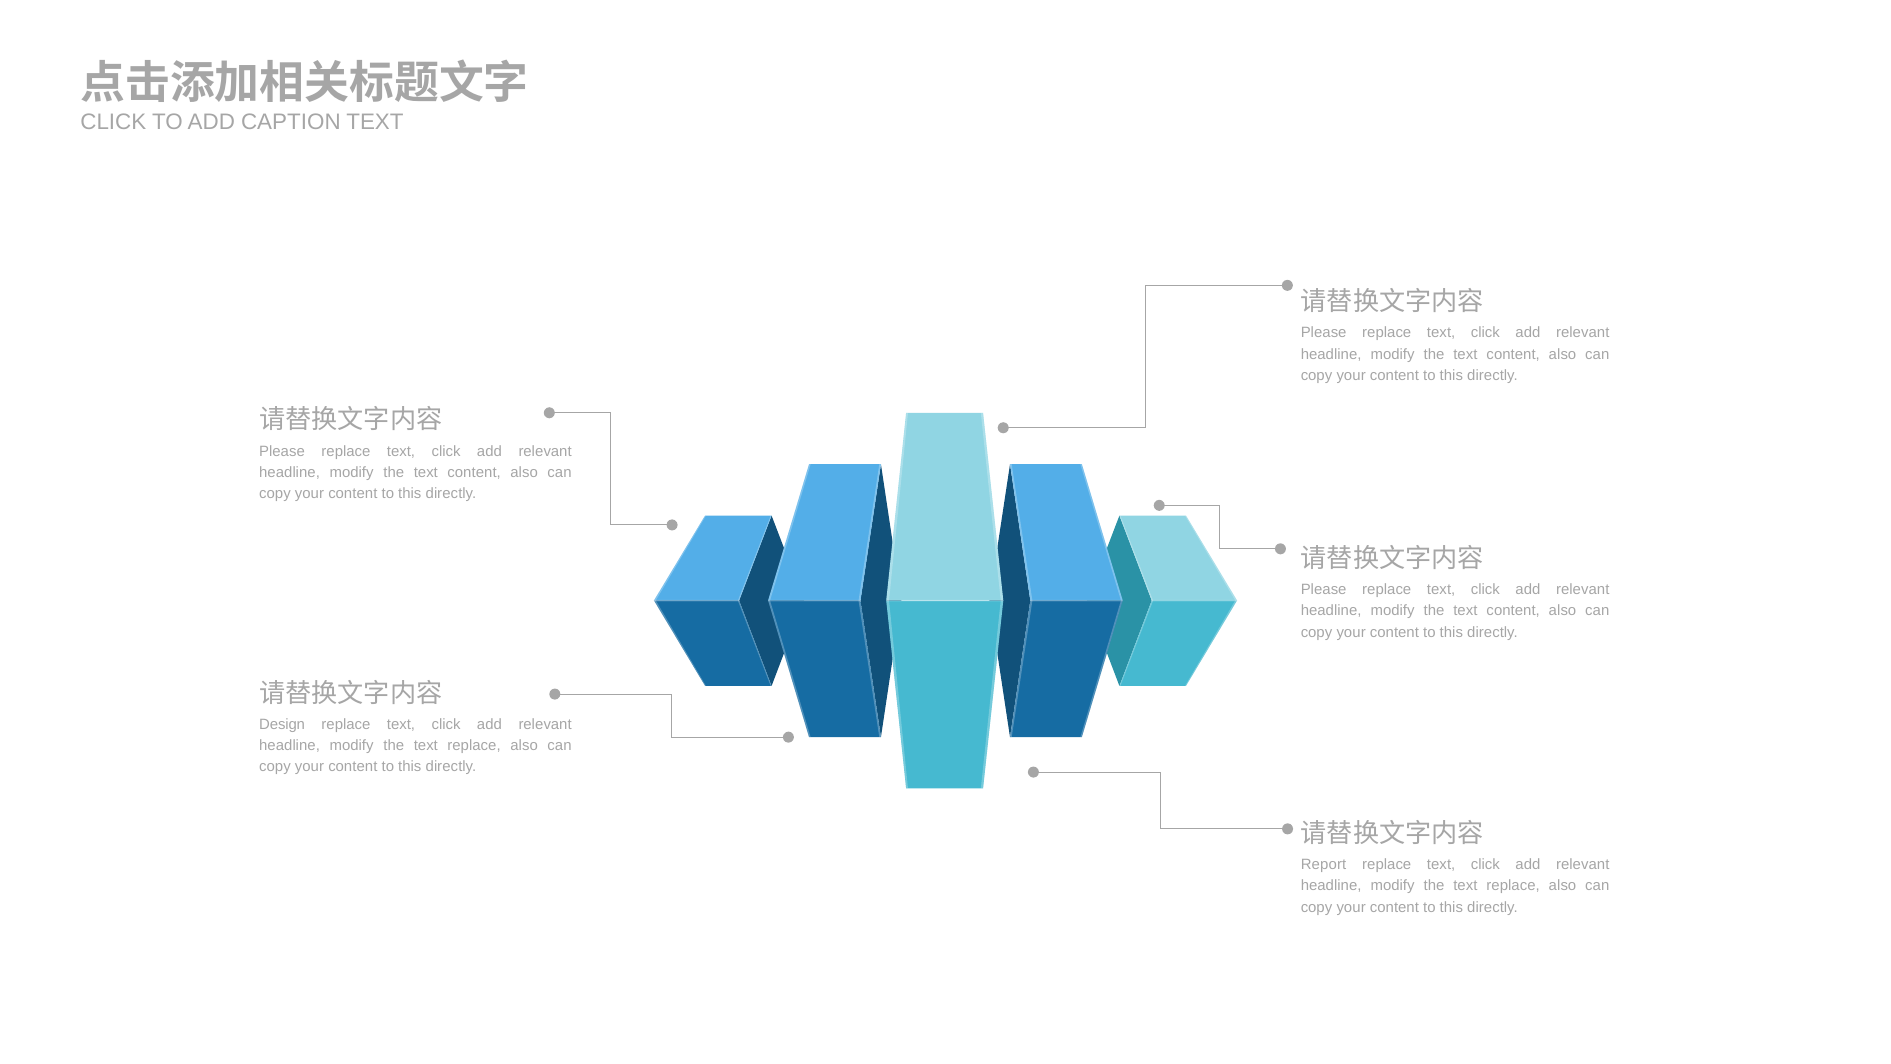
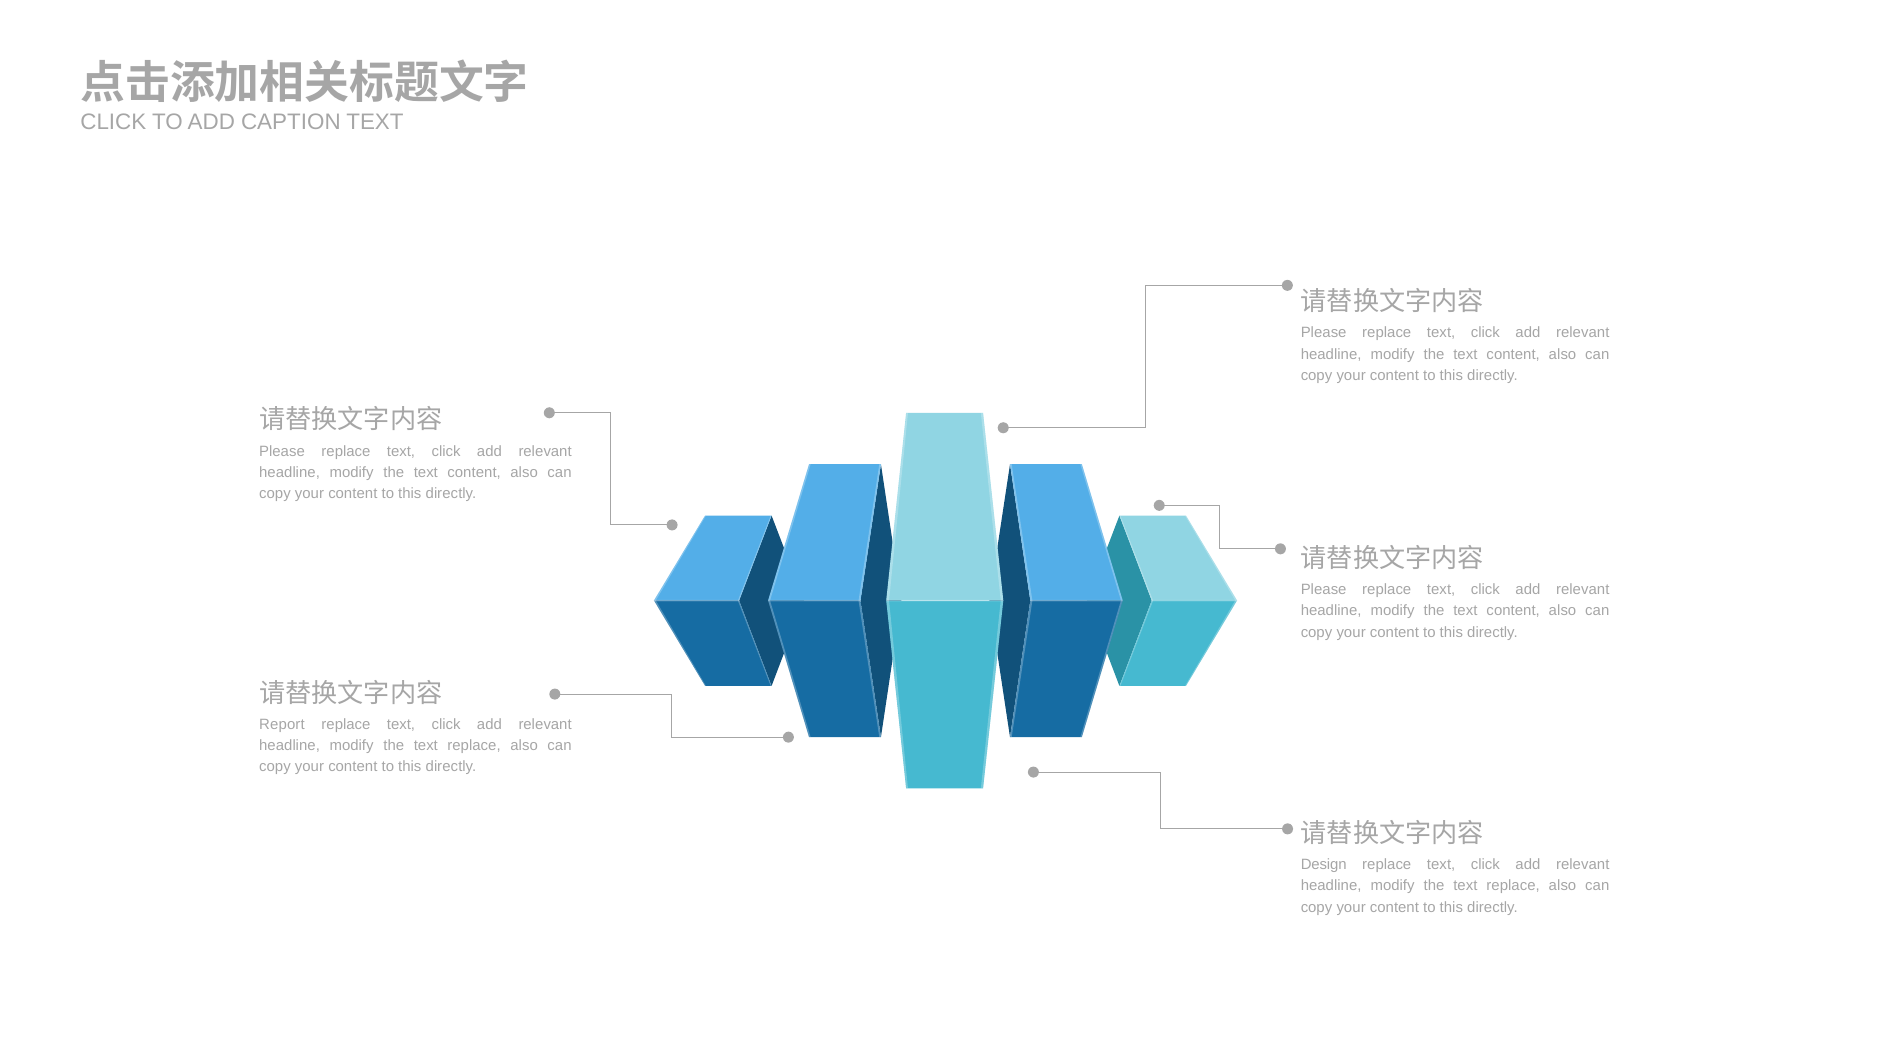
Design: Design -> Report
Report: Report -> Design
